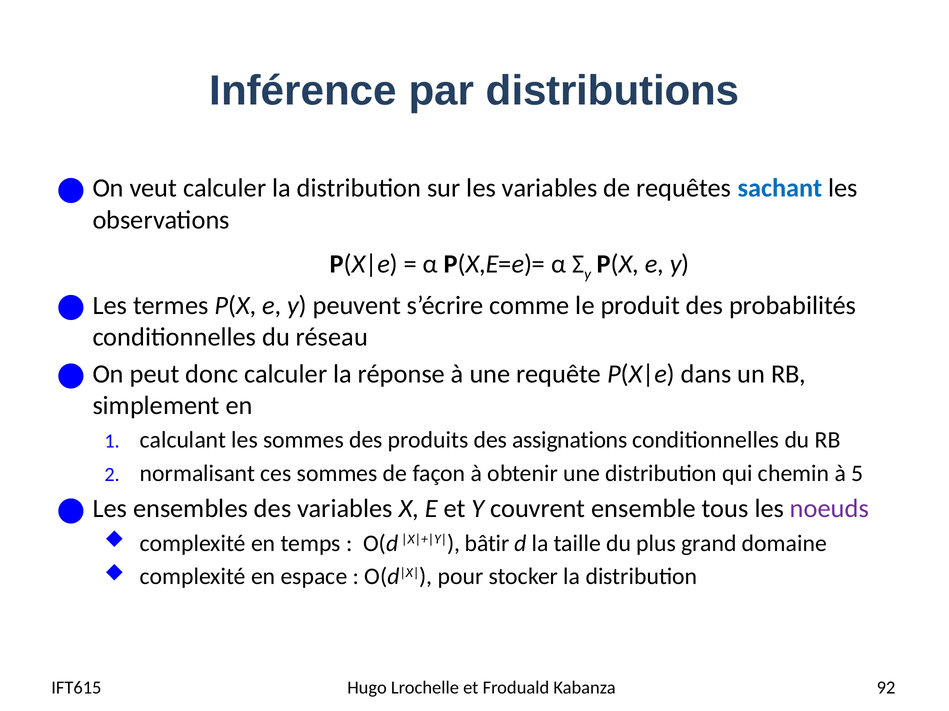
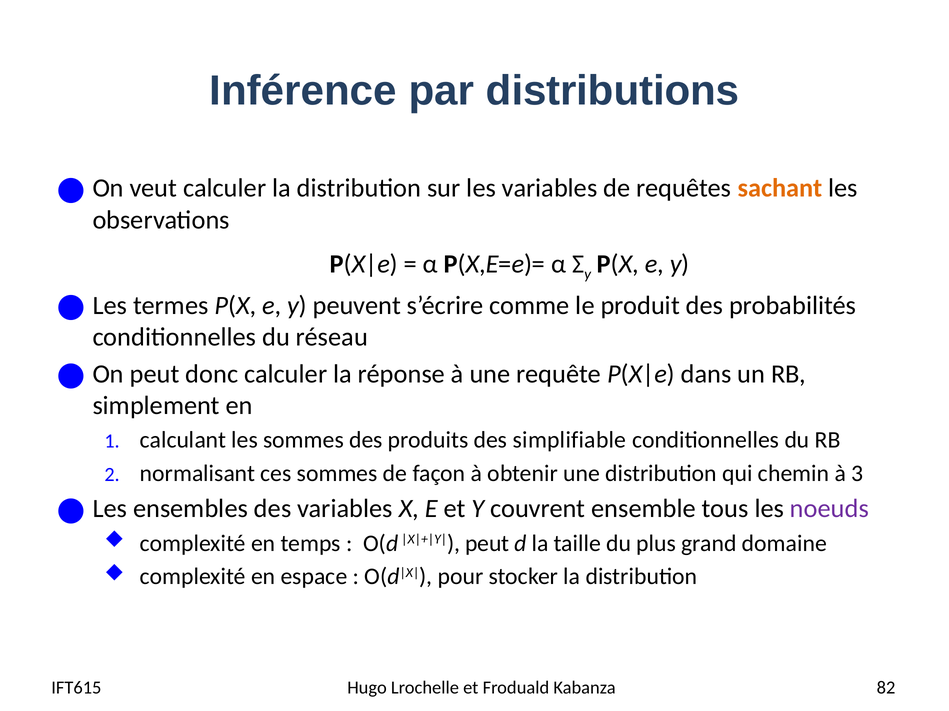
sachant colour: blue -> orange
assignations: assignations -> simplifiable
5: 5 -> 3
bâtir at (487, 544): bâtir -> peut
92: 92 -> 82
